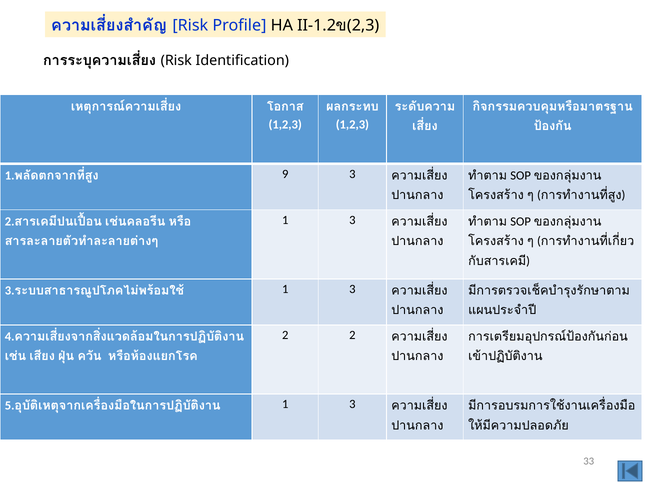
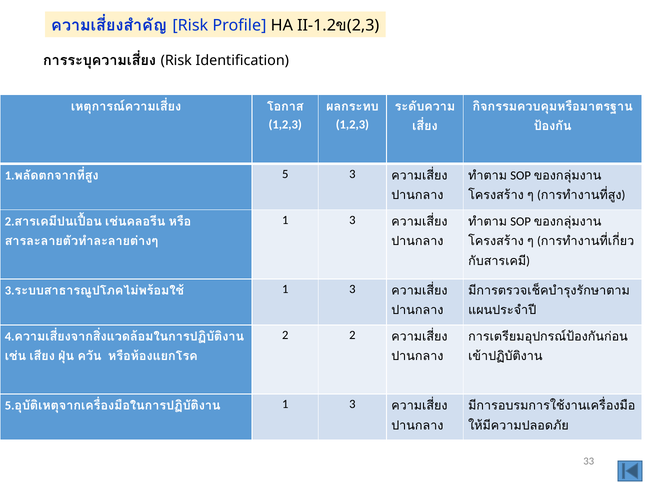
9 at (285, 174): 9 -> 5
